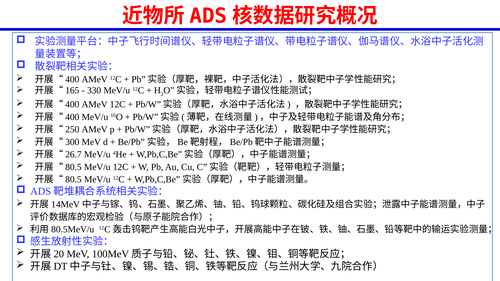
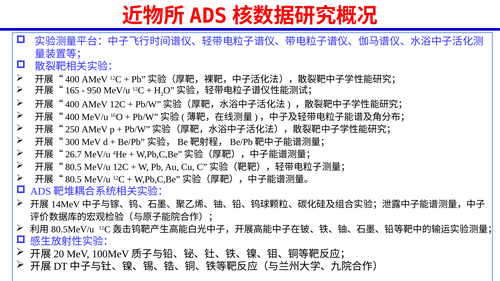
330: 330 -> 950
